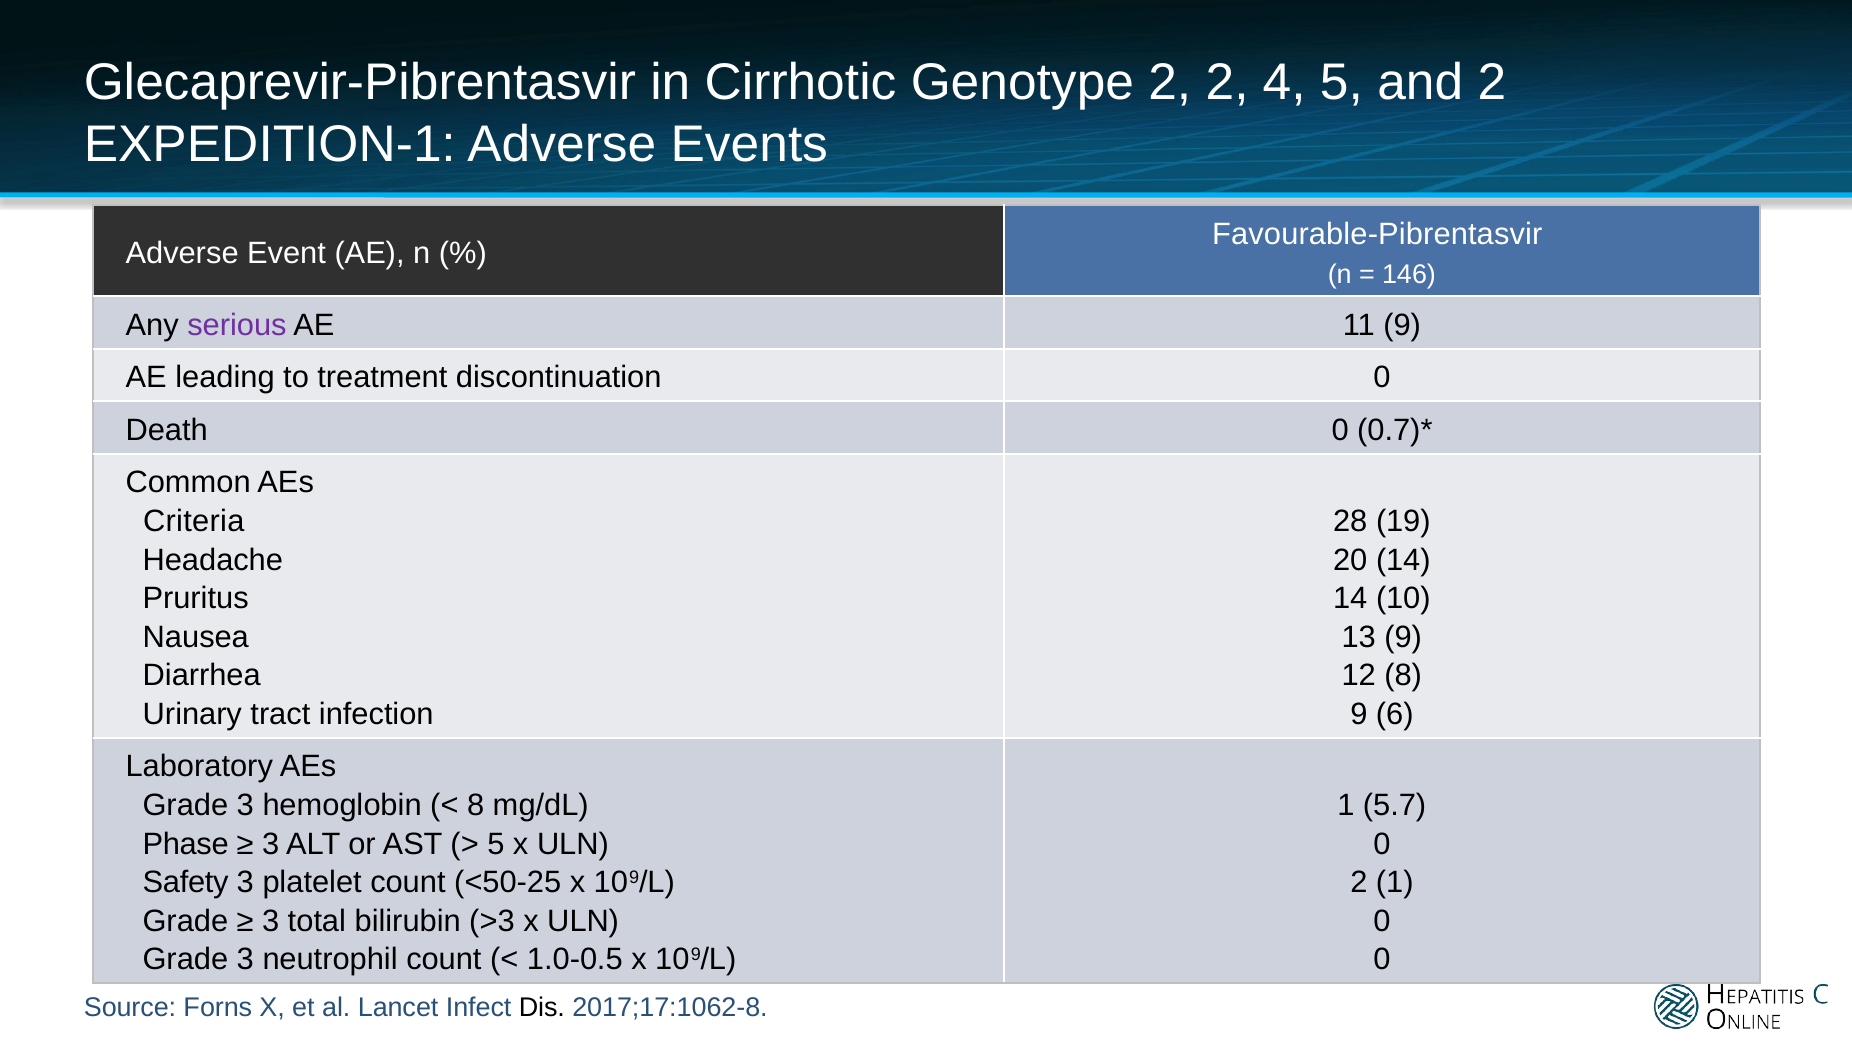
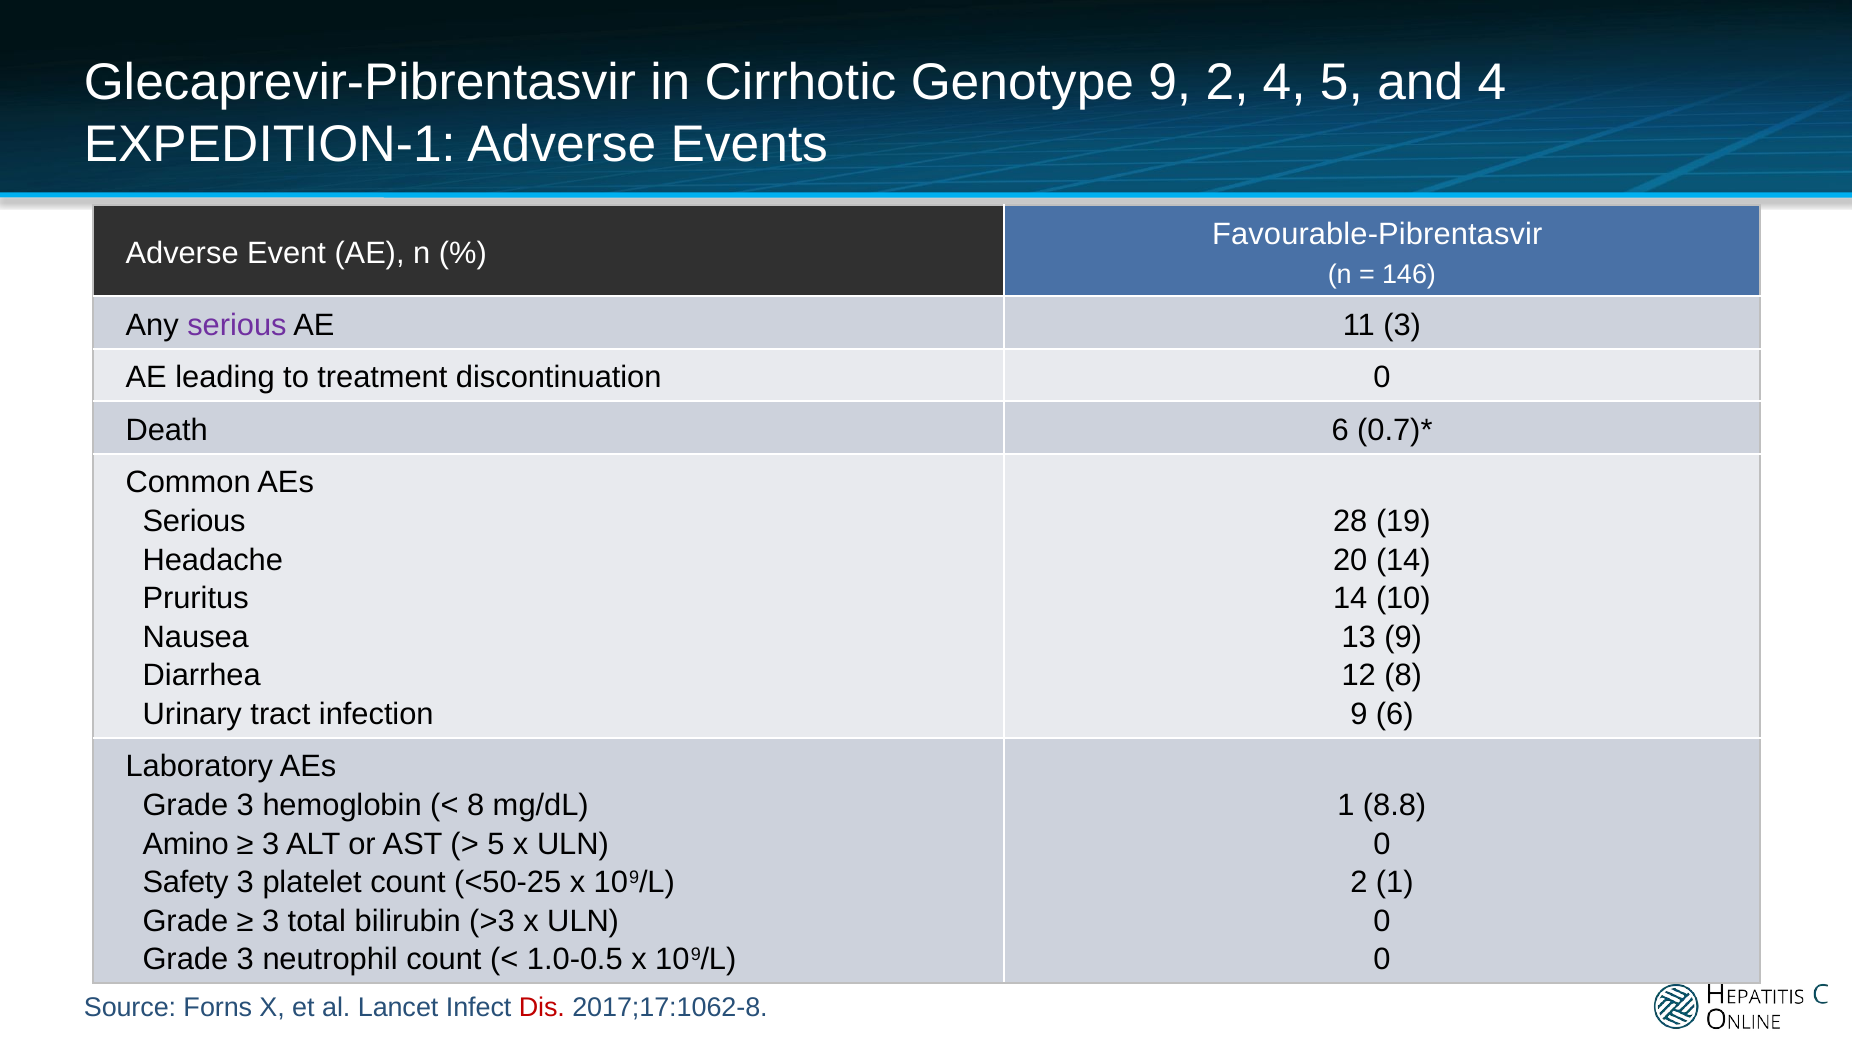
Genotype 2: 2 -> 9
and 2: 2 -> 4
11 9: 9 -> 3
Death 0: 0 -> 6
Criteria at (194, 521): Criteria -> Serious
5.7: 5.7 -> 8.8
Phase: Phase -> Amino
Dis colour: black -> red
